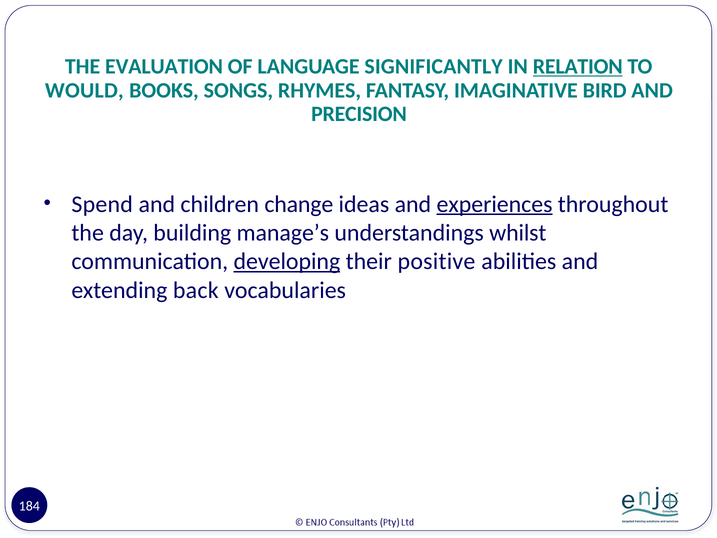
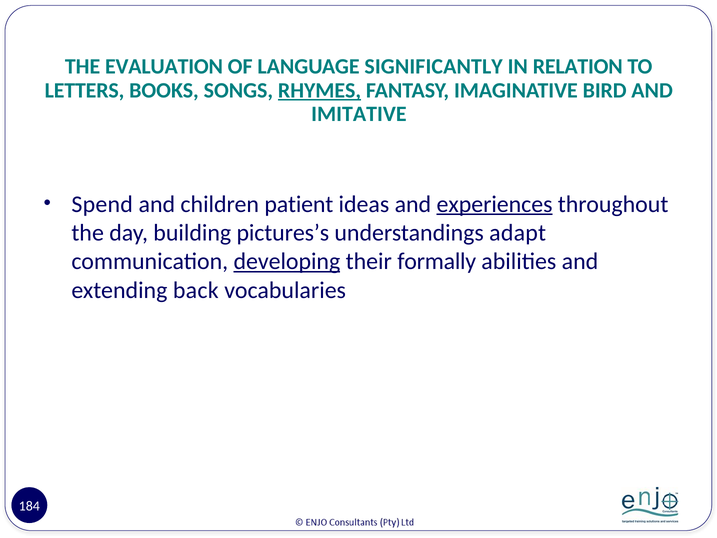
RELATION underline: present -> none
WOULD: WOULD -> LETTERS
RHYMES underline: none -> present
PRECISION: PRECISION -> IMITATIVE
change: change -> patient
manage’s: manage’s -> pictures’s
whilst: whilst -> adapt
positive: positive -> formally
